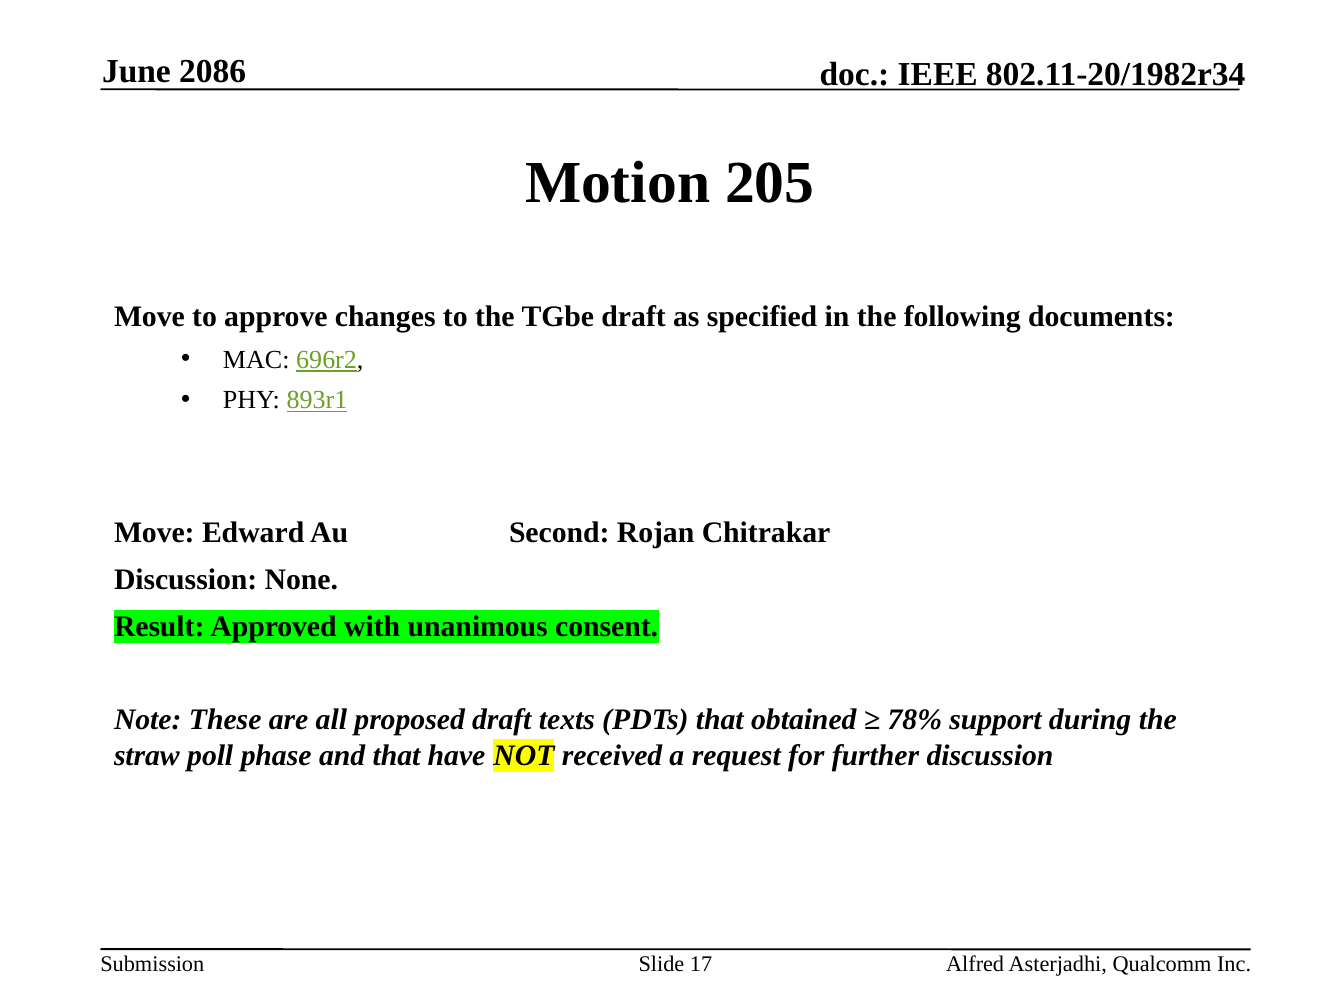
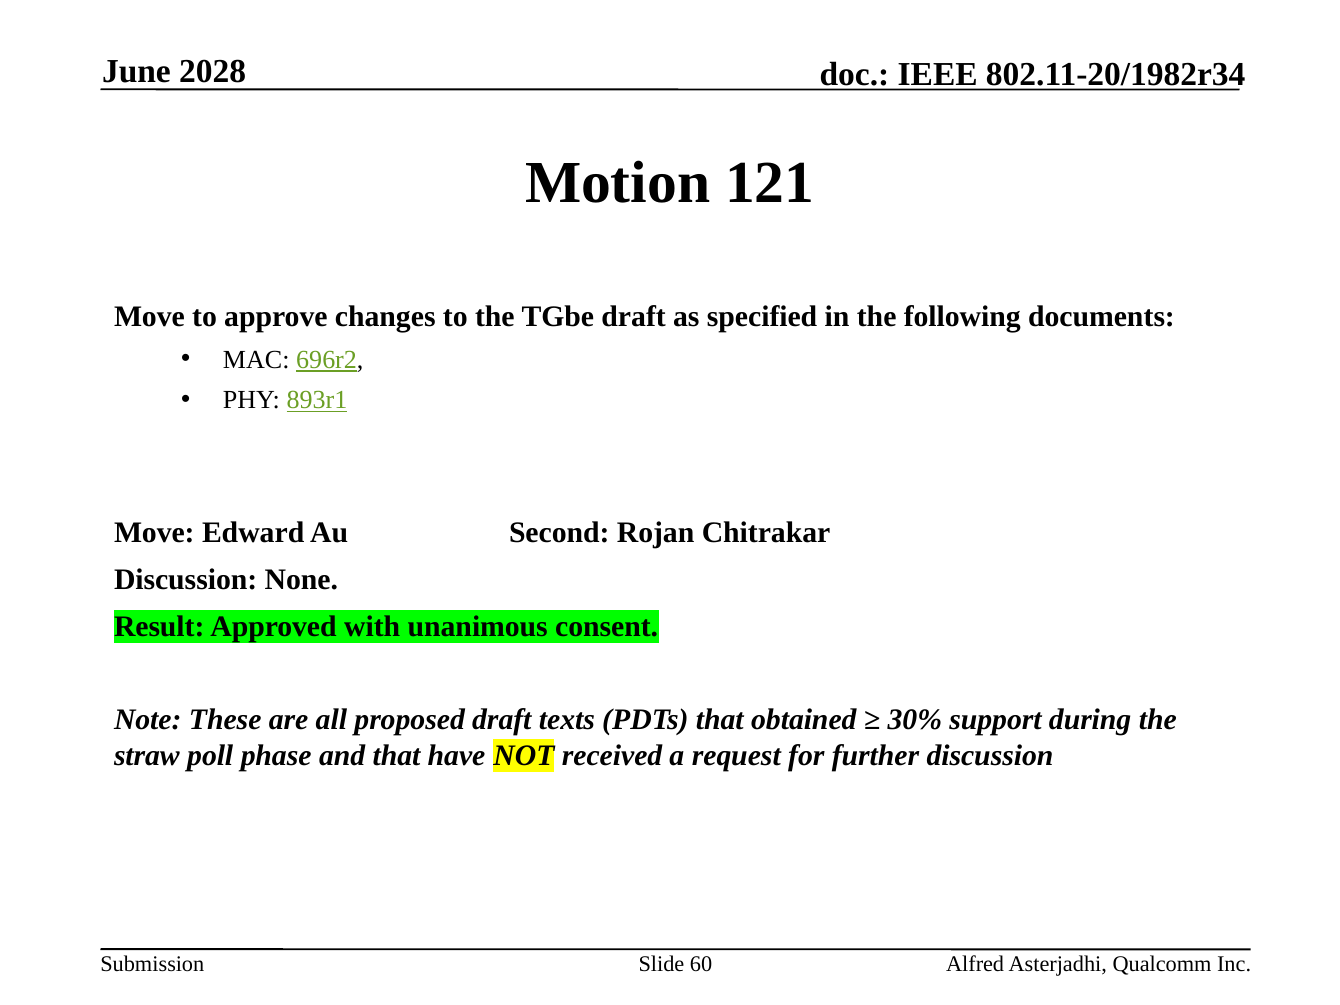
2086: 2086 -> 2028
205: 205 -> 121
78%: 78% -> 30%
17: 17 -> 60
